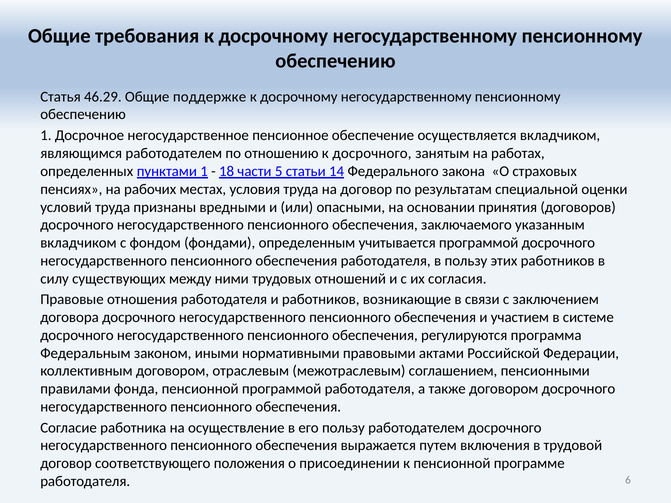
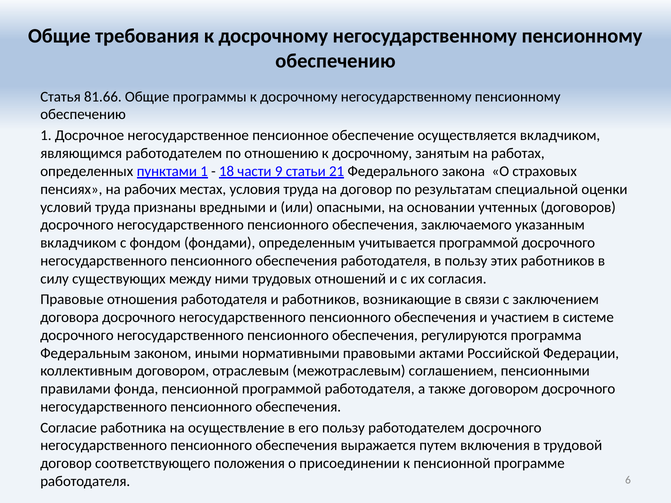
46.29: 46.29 -> 81.66
поддержке: поддержке -> программы
отношению к досрочного: досрочного -> досрочному
5: 5 -> 9
14: 14 -> 21
принятия: принятия -> учтенных
